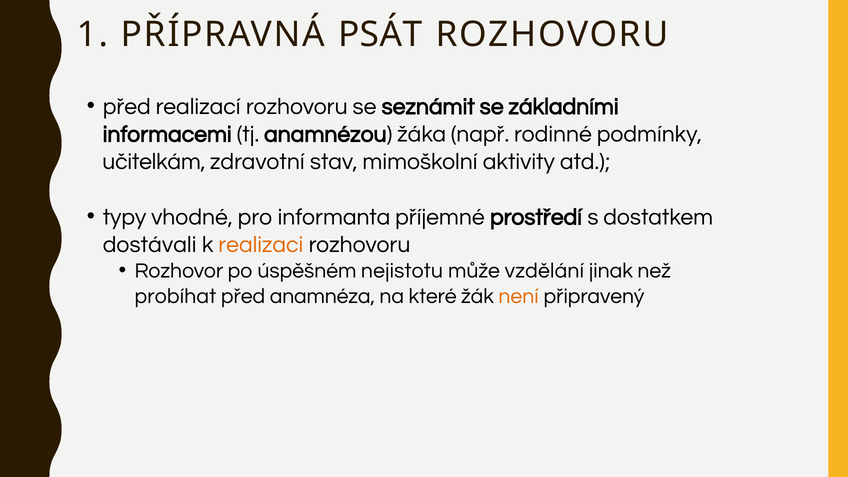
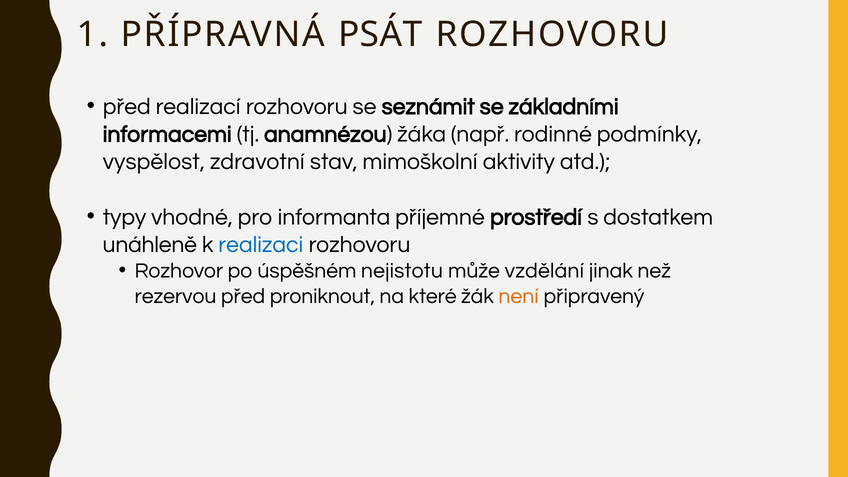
učitelkám: učitelkám -> vyspělost
dostávali: dostávali -> unáhleně
realizaci colour: orange -> blue
probíhat: probíhat -> rezervou
anamnéza: anamnéza -> proniknout
